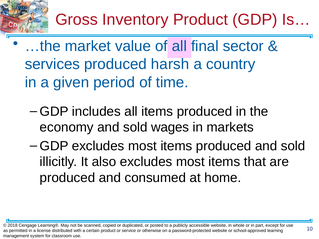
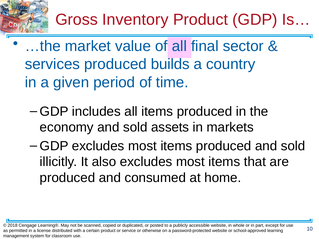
harsh: harsh -> builds
wages: wages -> assets
